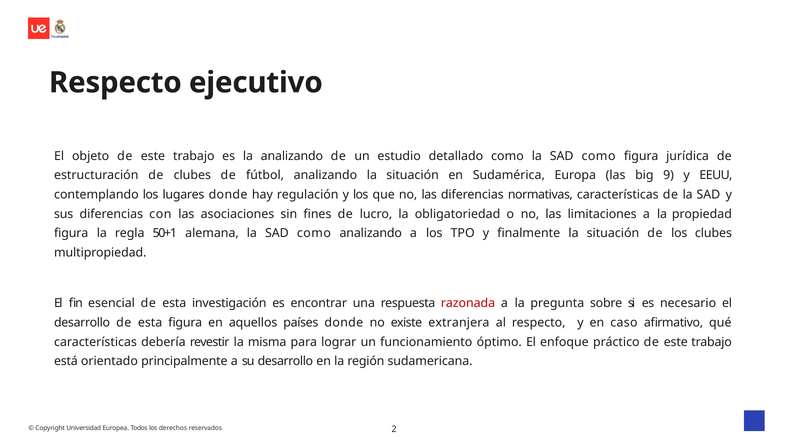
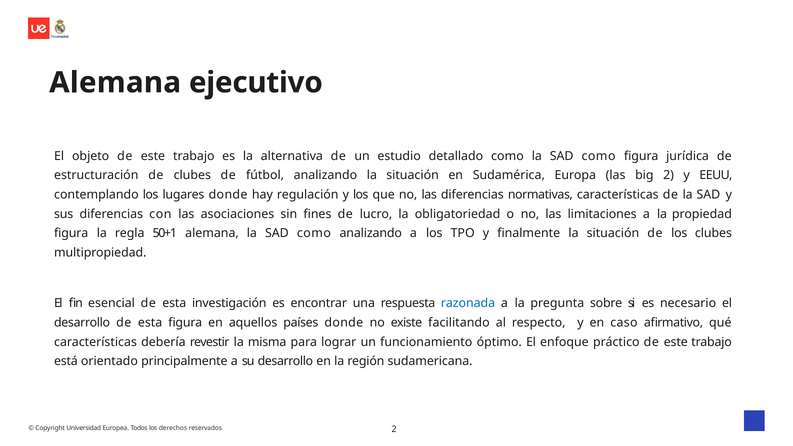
Respecto at (115, 83): Respecto -> Alemana
la analizando: analizando -> alternativa
big 9: 9 -> 2
razonada colour: red -> blue
extranjera: extranjera -> facilitando
